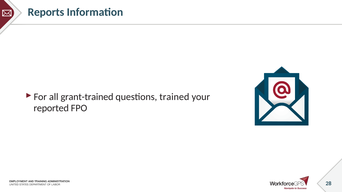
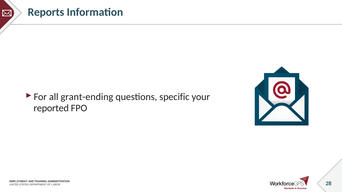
grant-trained: grant-trained -> grant-ending
trained: trained -> specific
